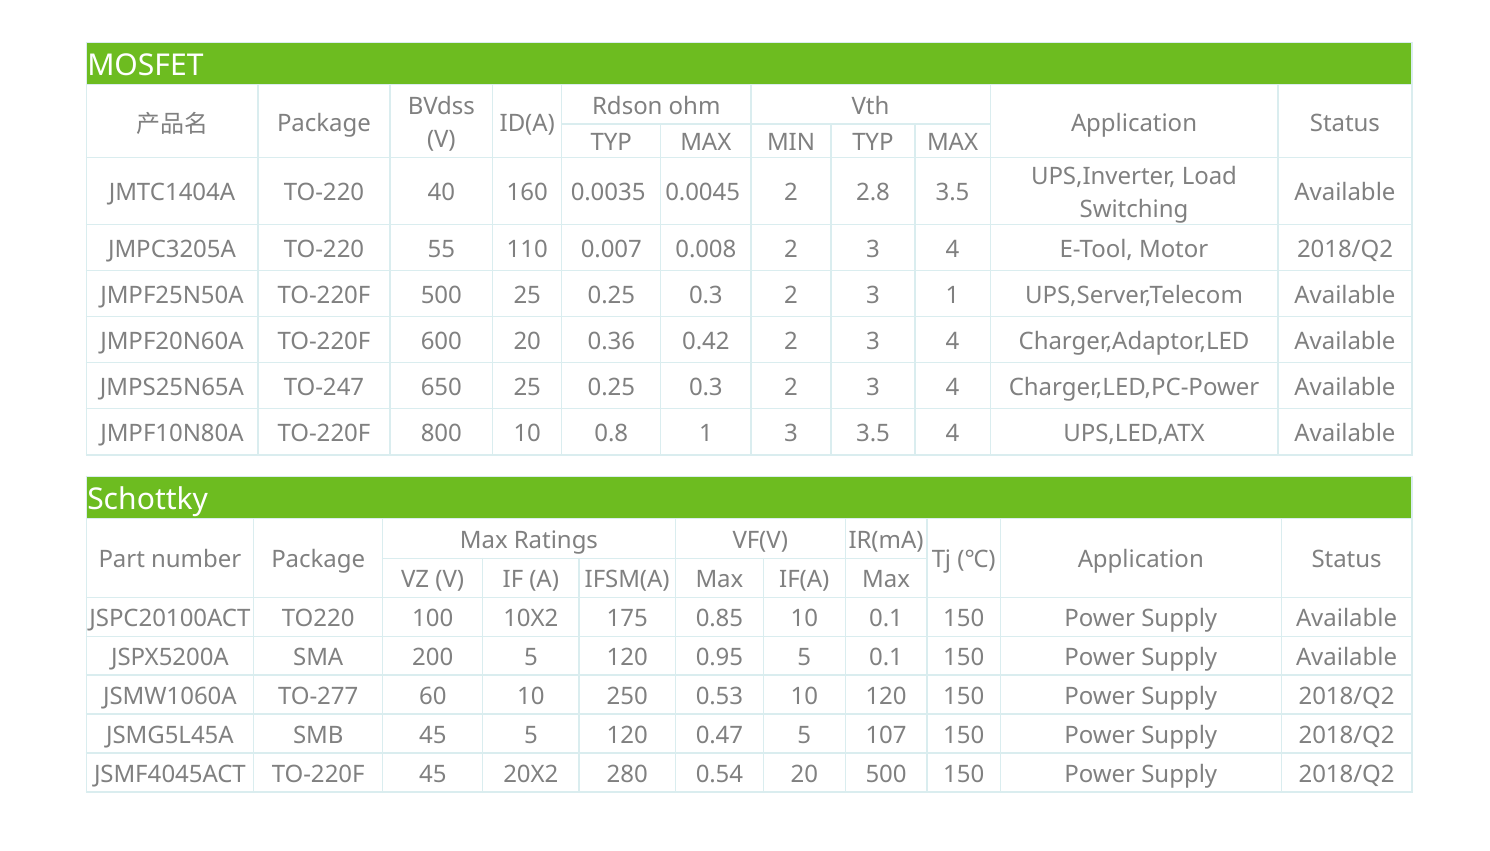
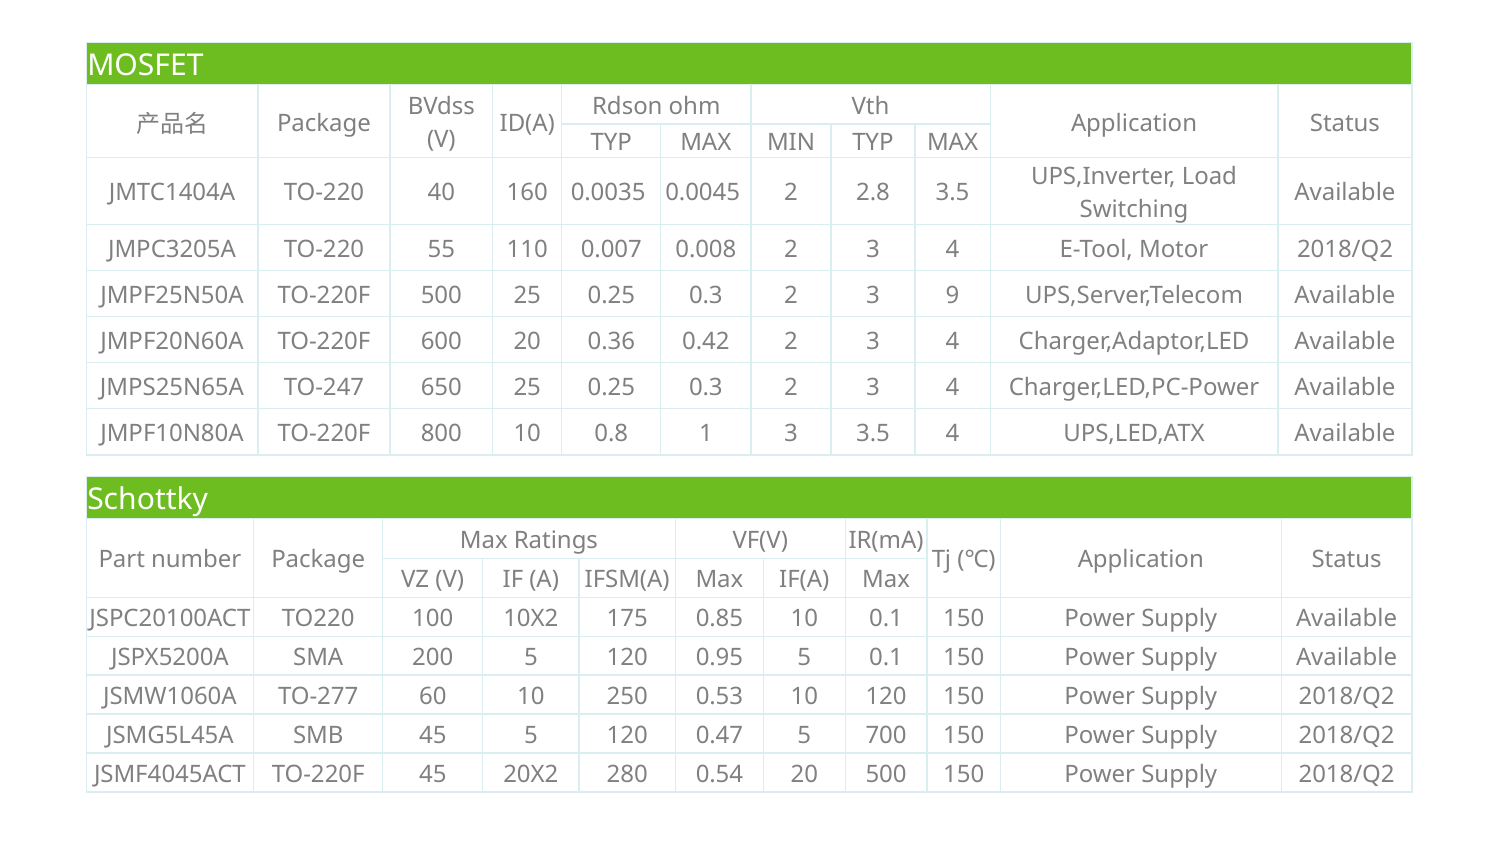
3 1: 1 -> 9
107: 107 -> 700
